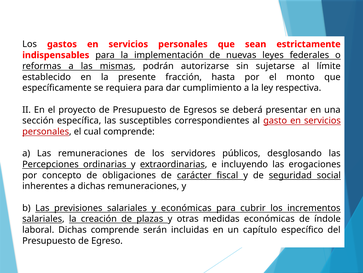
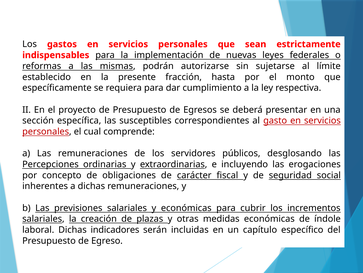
Dichas comprende: comprende -> indicadores
